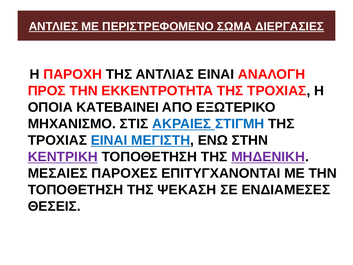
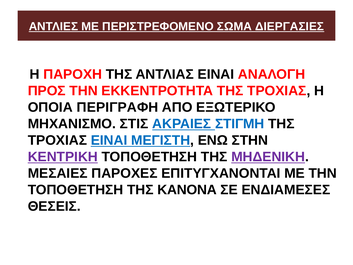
ΚΑΤΕΒΑΙΝΕΙ: ΚΑΤΕΒΑΙΝΕΙ -> ΠΕΡΙΓΡΑΦΗ
ΨΕΚΑΣΗ: ΨΕΚΑΣΗ -> ΚΑΝΟΝΑ
